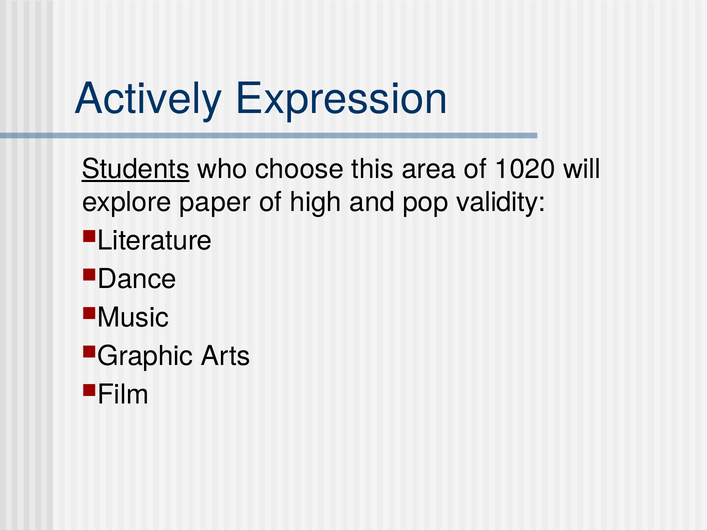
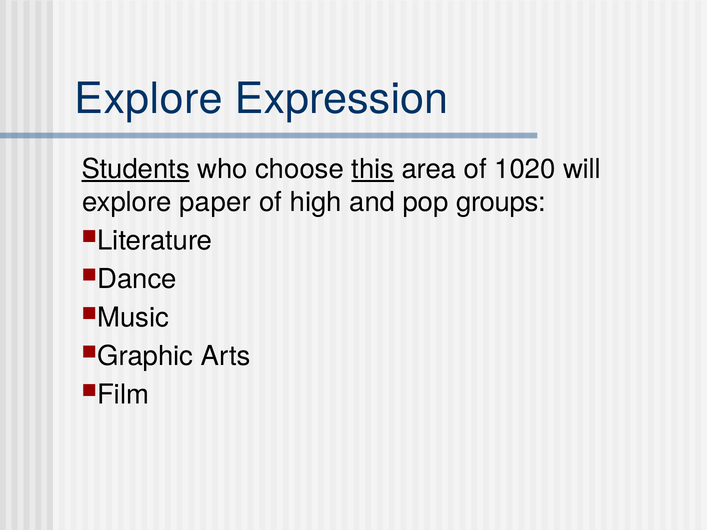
Actively at (149, 99): Actively -> Explore
this underline: none -> present
validity: validity -> groups
